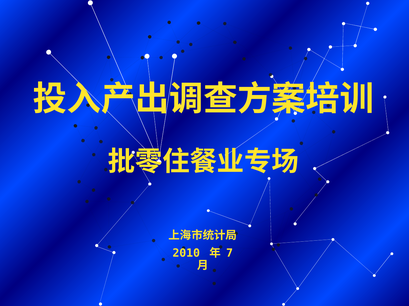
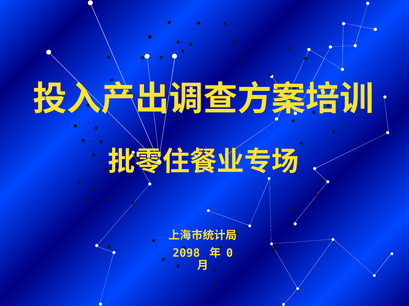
2010: 2010 -> 2098
7: 7 -> 0
